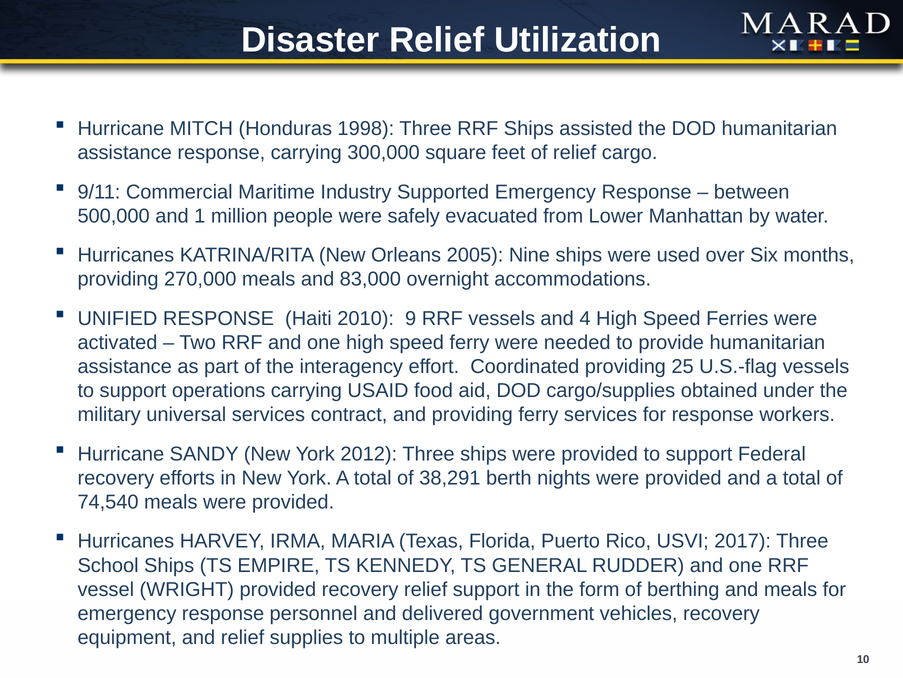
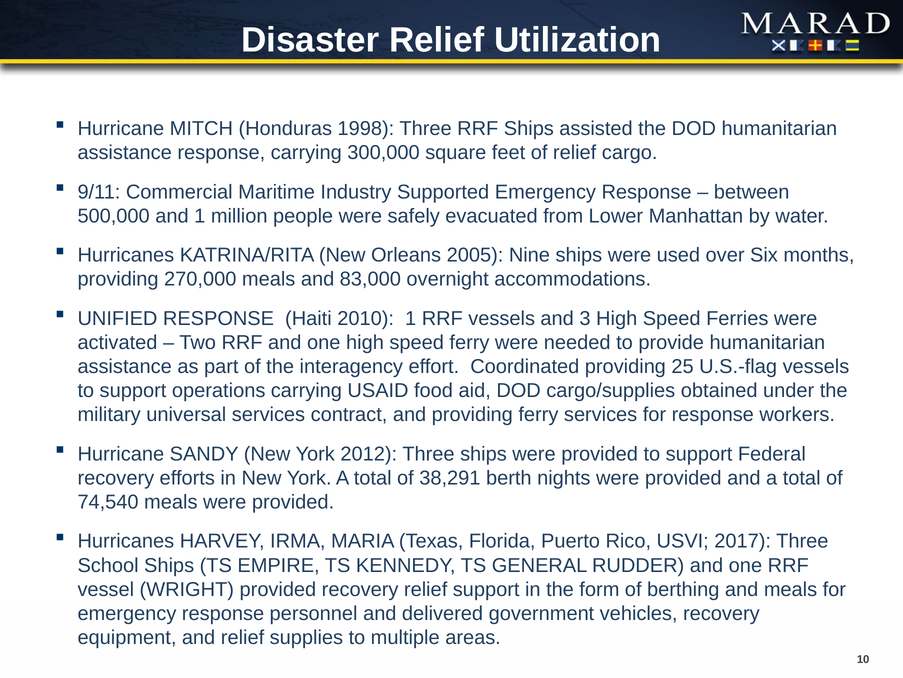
2010 9: 9 -> 1
4: 4 -> 3
